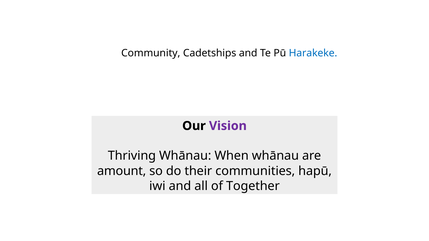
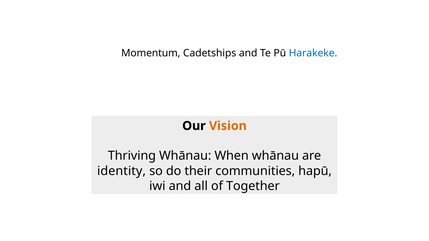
Community: Community -> Momentum
Vision colour: purple -> orange
amount: amount -> identity
